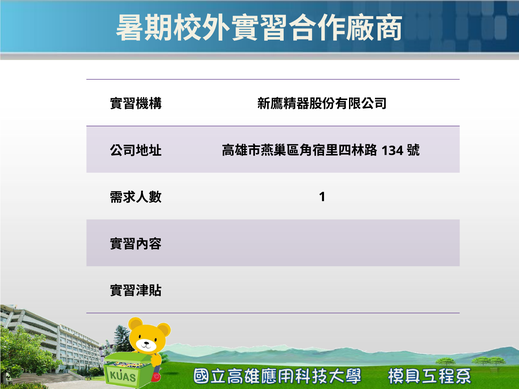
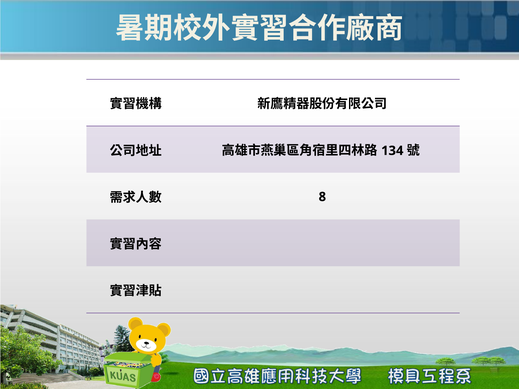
1: 1 -> 8
